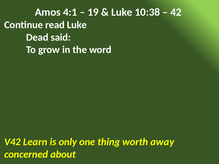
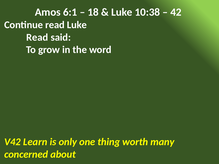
4:1: 4:1 -> 6:1
19: 19 -> 18
Dead at (37, 37): Dead -> Read
away: away -> many
